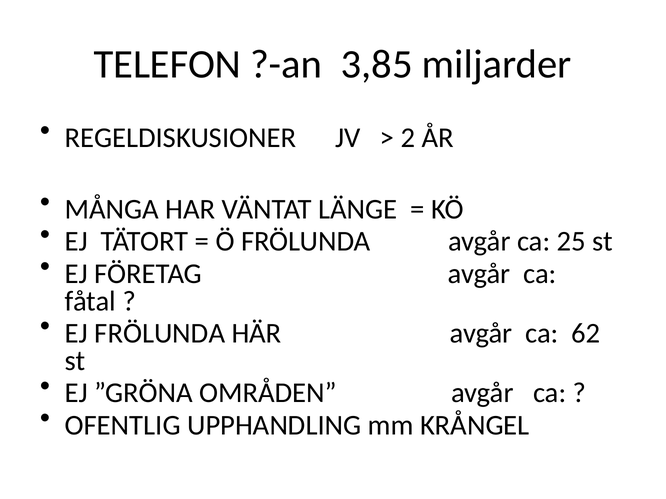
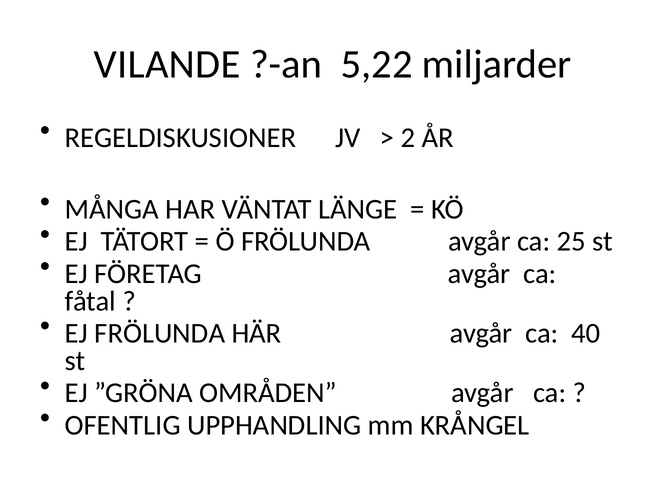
TELEFON: TELEFON -> VILANDE
3,85: 3,85 -> 5,22
62: 62 -> 40
